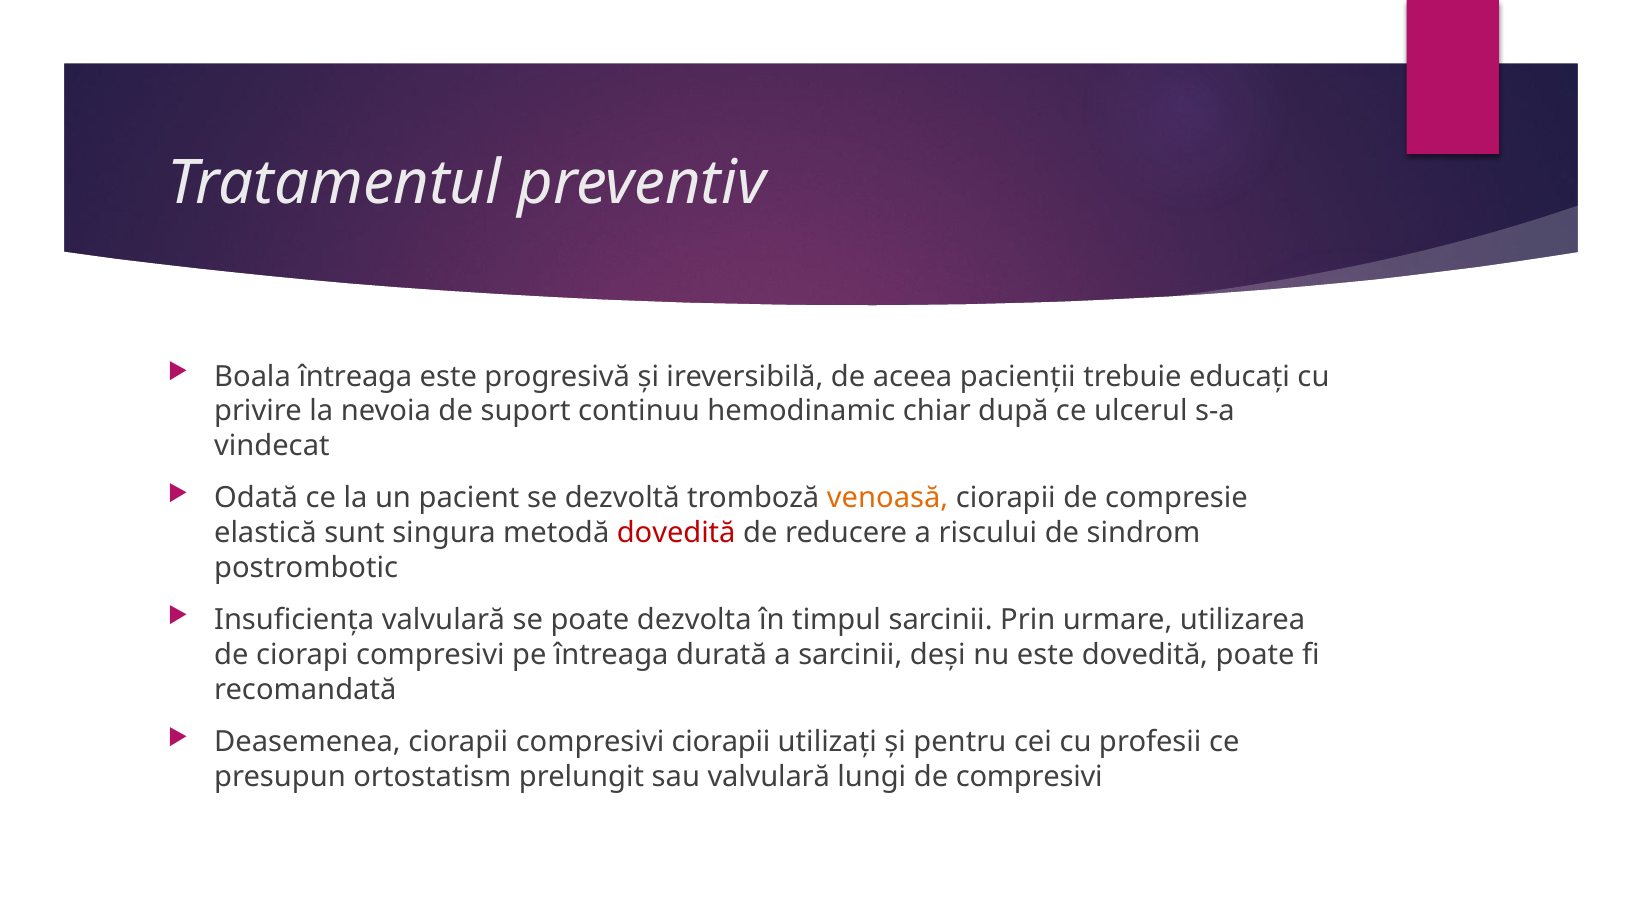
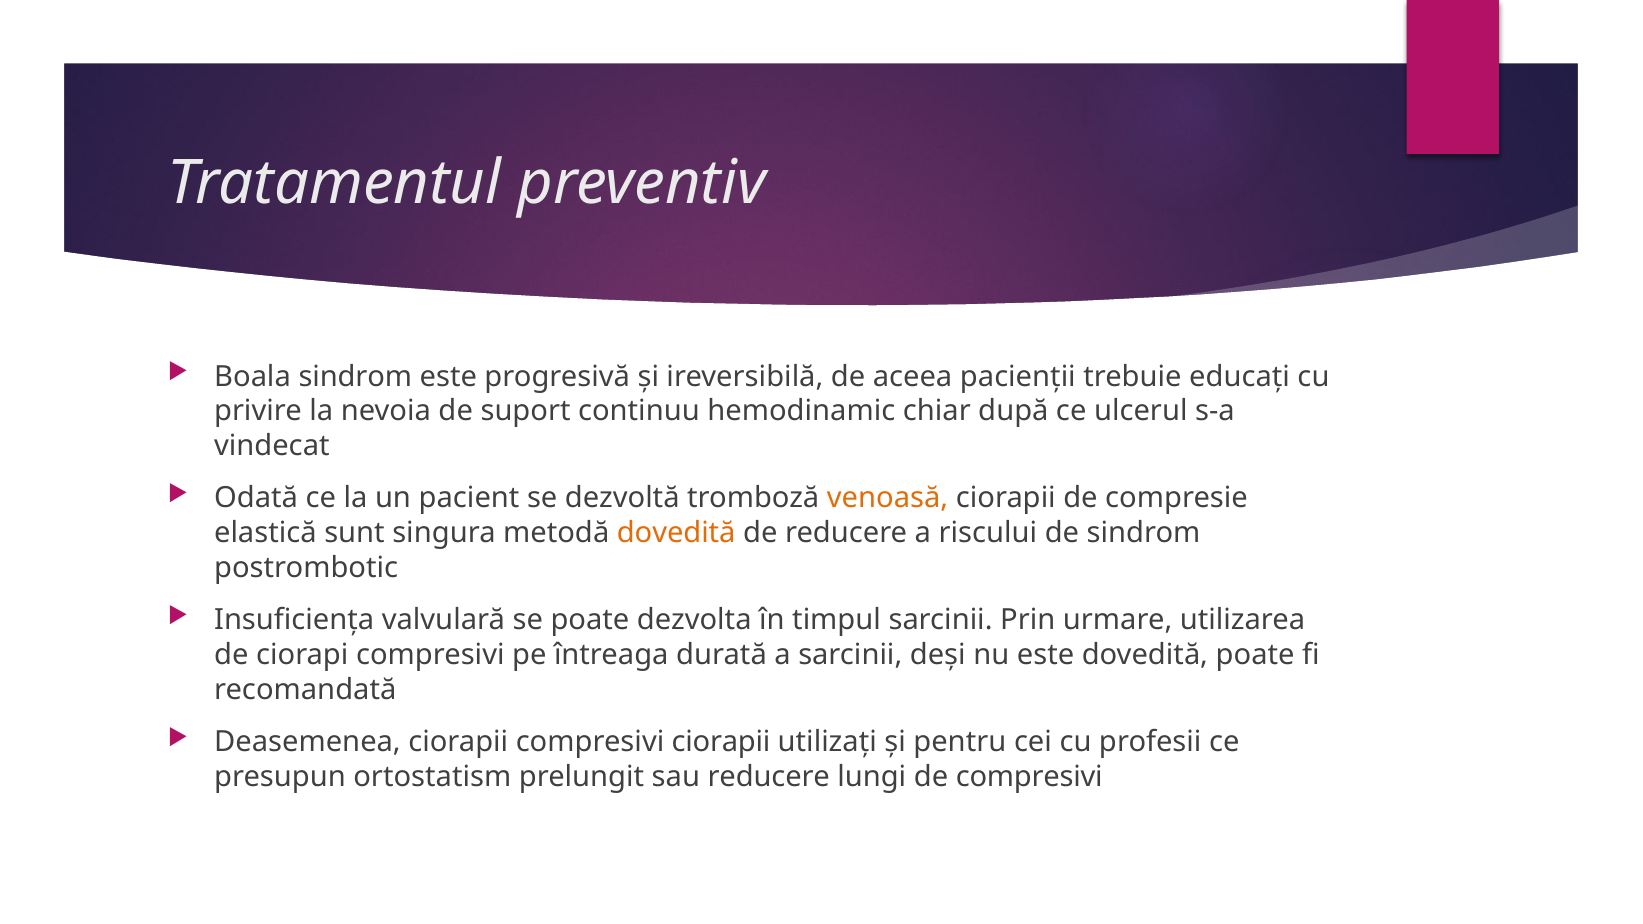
Boala întreaga: întreaga -> sindrom
dovedită at (676, 533) colour: red -> orange
sau valvulară: valvulară -> reducere
